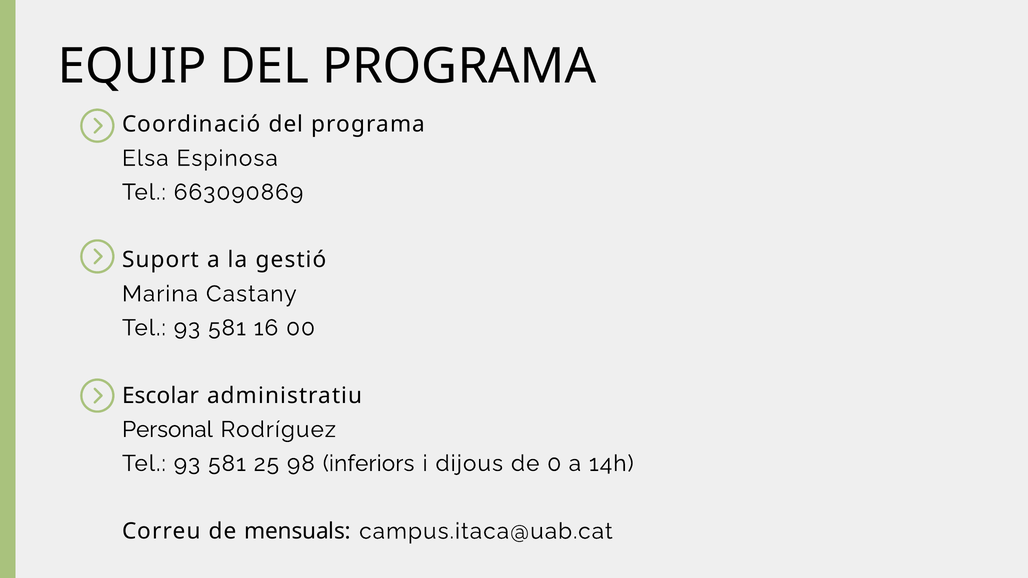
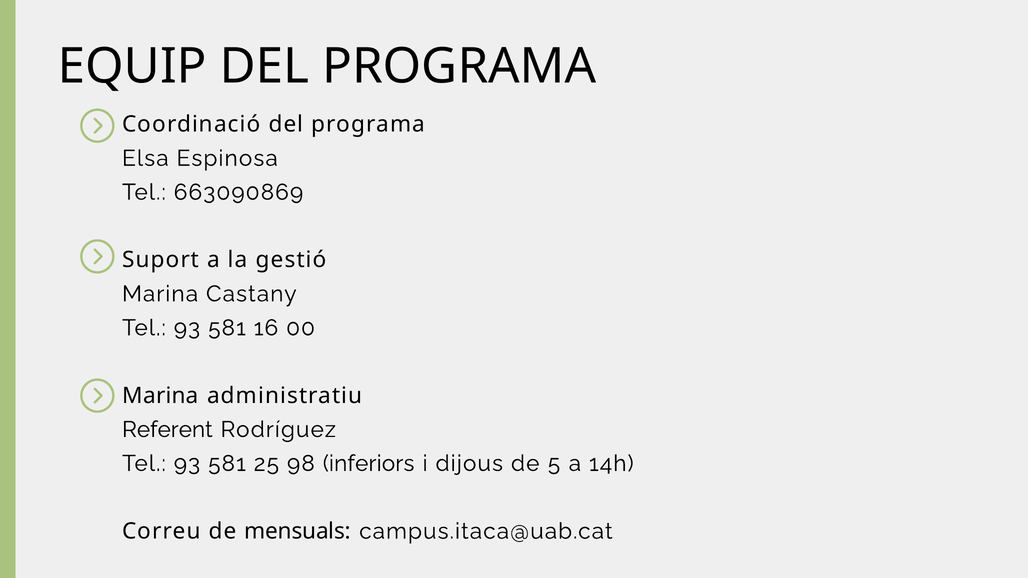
Escolar at (161, 396): Escolar -> Marina
Personal: Personal -> Referent
0: 0 -> 5
